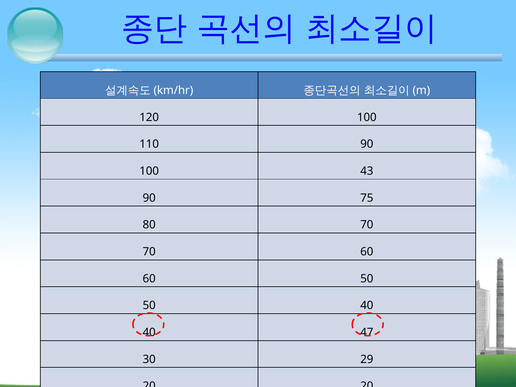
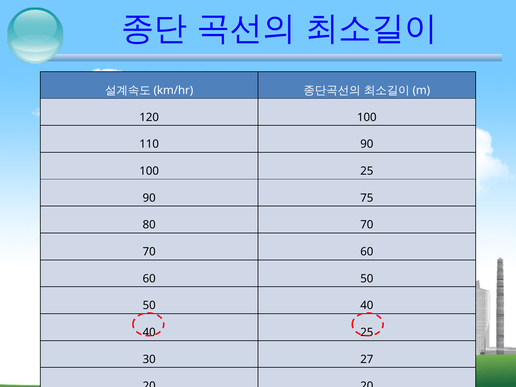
100 43: 43 -> 25
40 47: 47 -> 25
29: 29 -> 27
